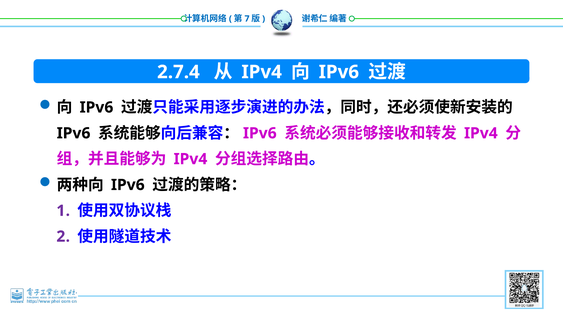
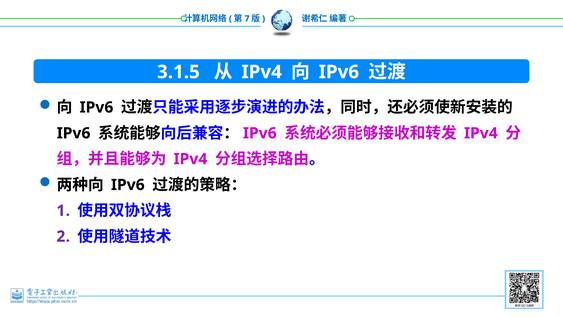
2.7.4: 2.7.4 -> 3.1.5
